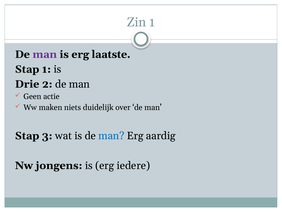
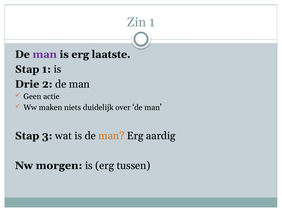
man at (111, 136) colour: blue -> orange
jongens: jongens -> morgen
iedere: iedere -> tussen
